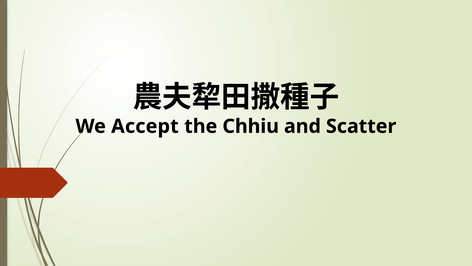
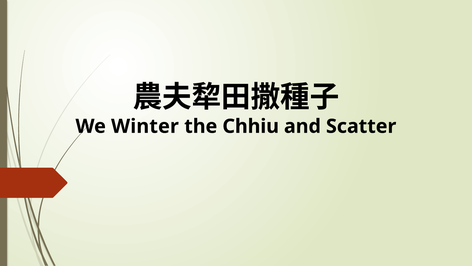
Accept: Accept -> Winter
